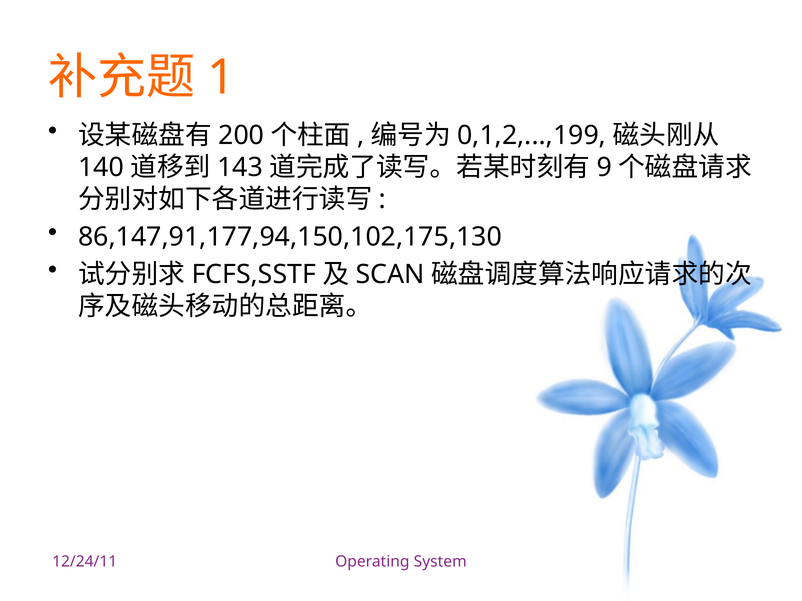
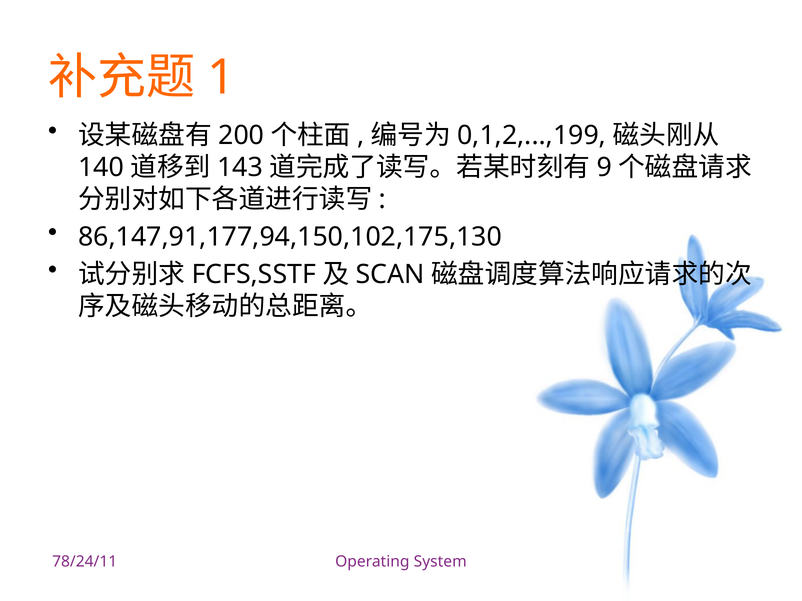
12/24/11: 12/24/11 -> 78/24/11
